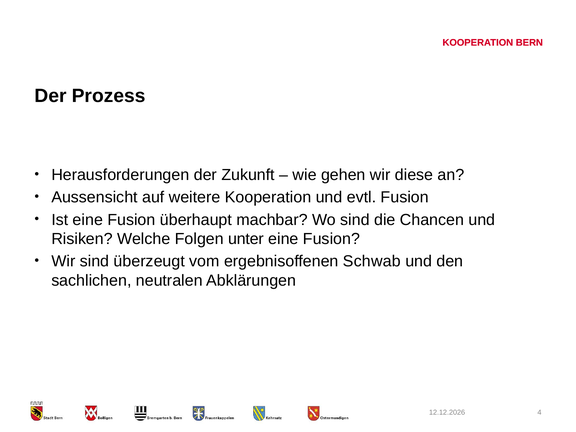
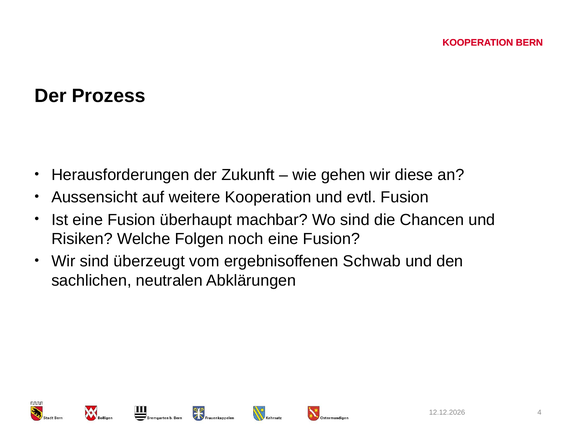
unter: unter -> noch
